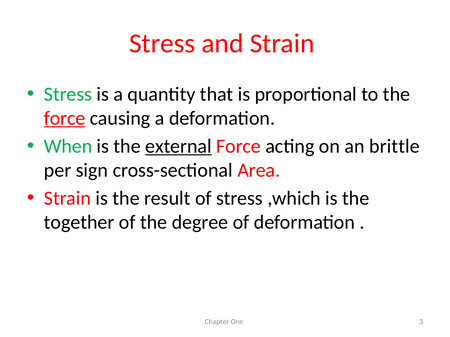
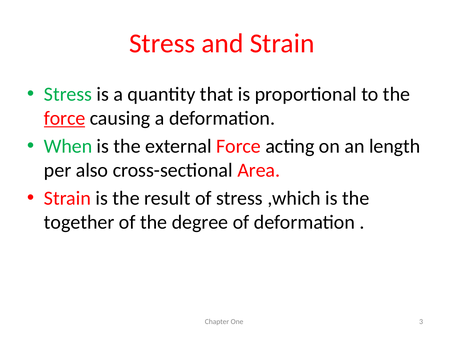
external underline: present -> none
brittle: brittle -> length
sign: sign -> also
